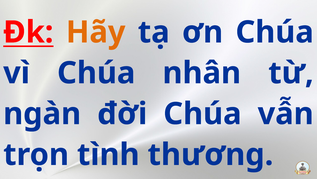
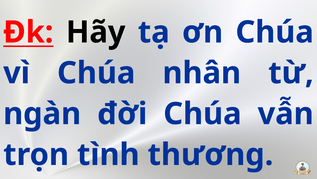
Hãy colour: orange -> black
